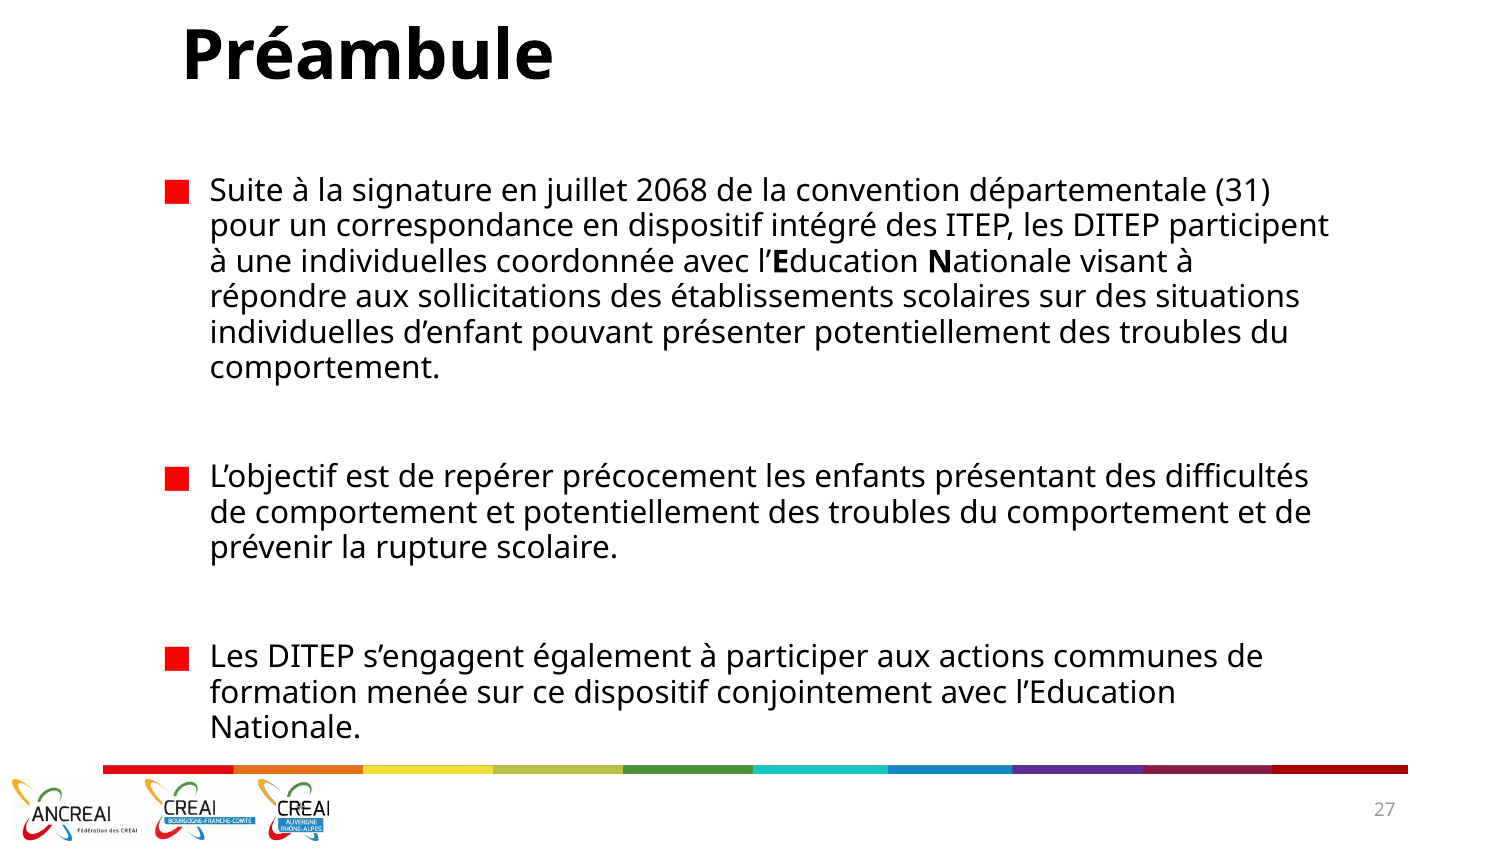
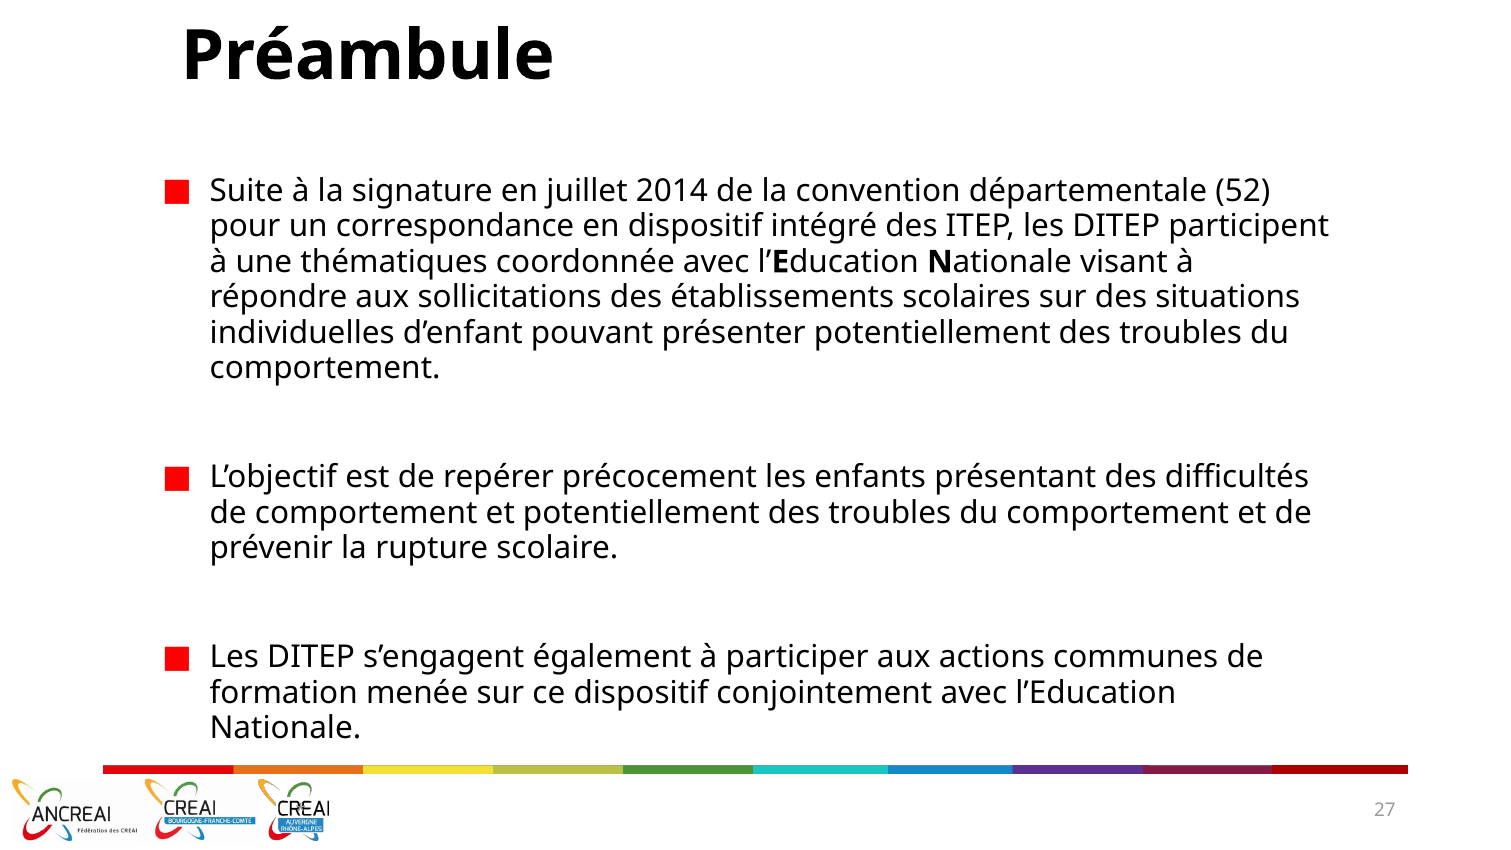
2068: 2068 -> 2014
31: 31 -> 52
une individuelles: individuelles -> thématiques
